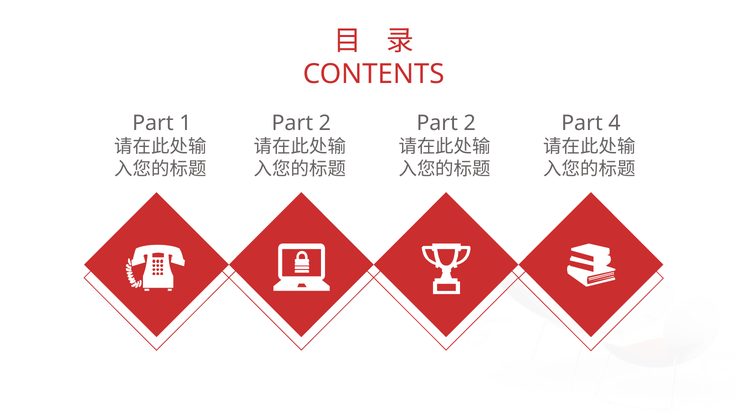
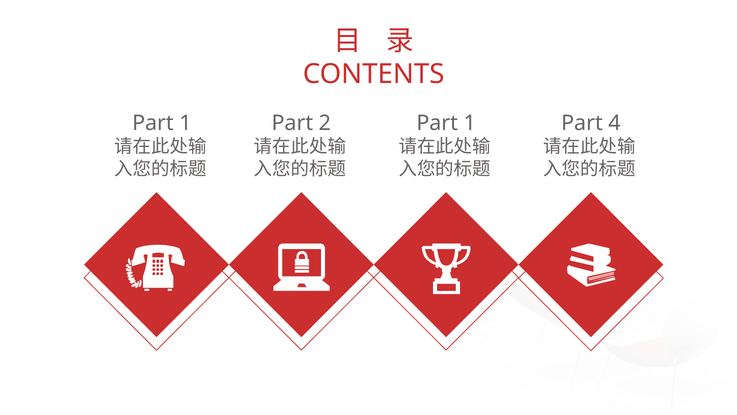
2 at (470, 123): 2 -> 1
